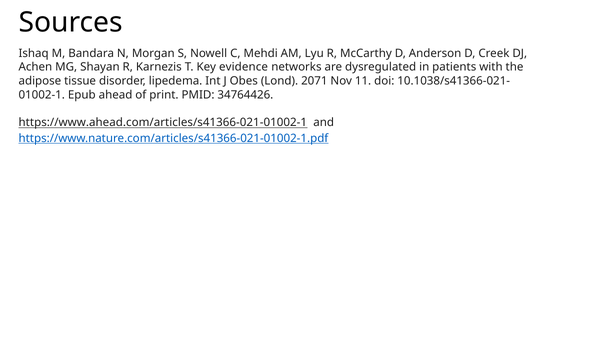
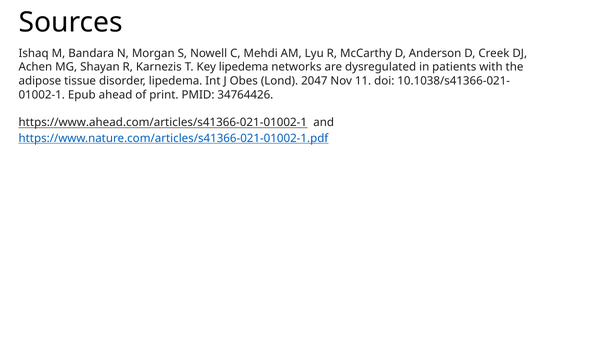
Key evidence: evidence -> lipedema
2071: 2071 -> 2047
